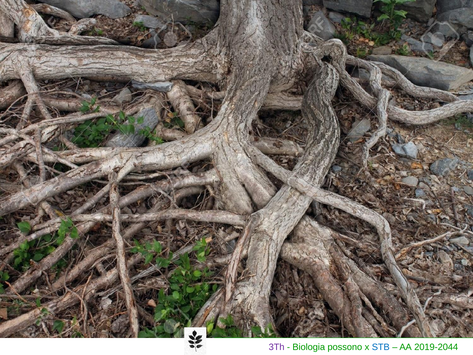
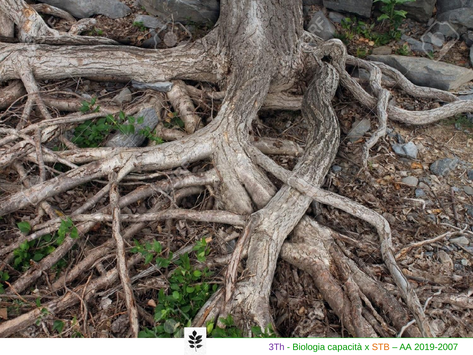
possono: possono -> capacità
STB colour: blue -> orange
2019-2044: 2019-2044 -> 2019-2007
